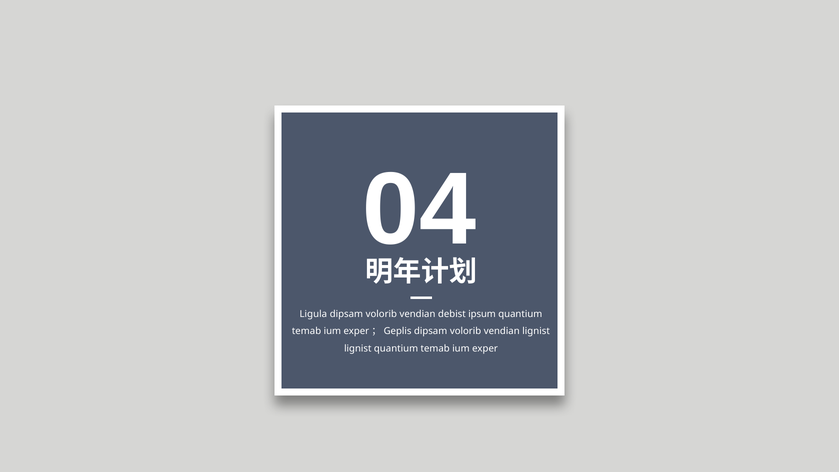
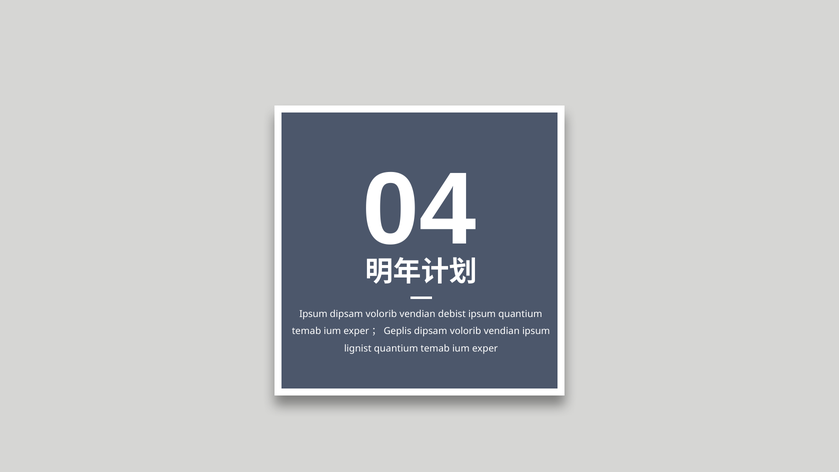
Ligula at (313, 314): Ligula -> Ipsum
vendian lignist: lignist -> ipsum
